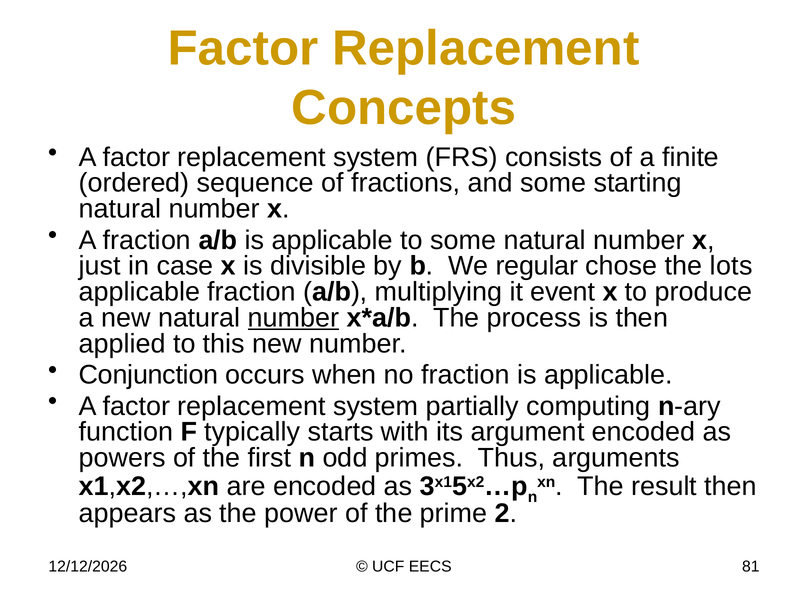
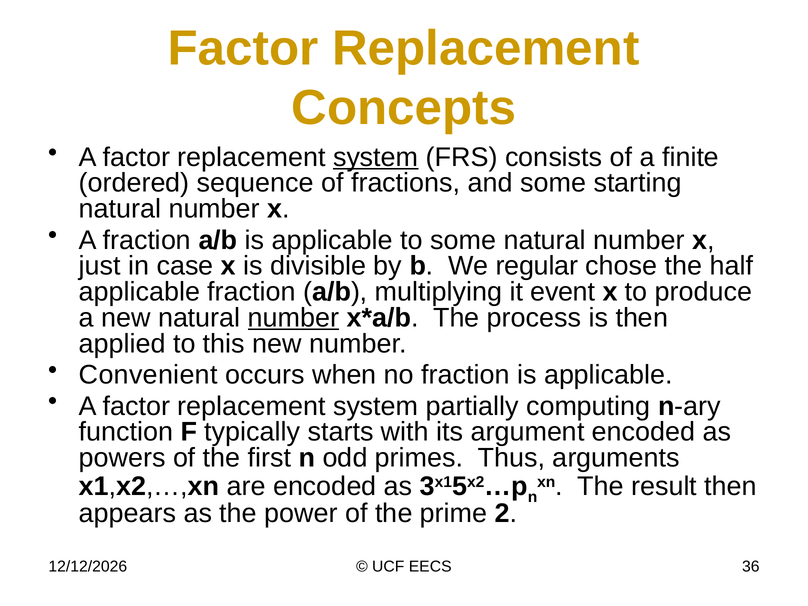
system at (376, 157) underline: none -> present
lots: lots -> half
Conjunction: Conjunction -> Convenient
81: 81 -> 36
